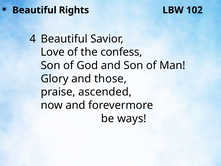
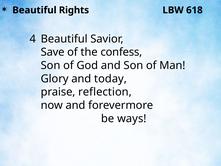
102: 102 -> 618
Love: Love -> Save
those: those -> today
ascended: ascended -> reflection
